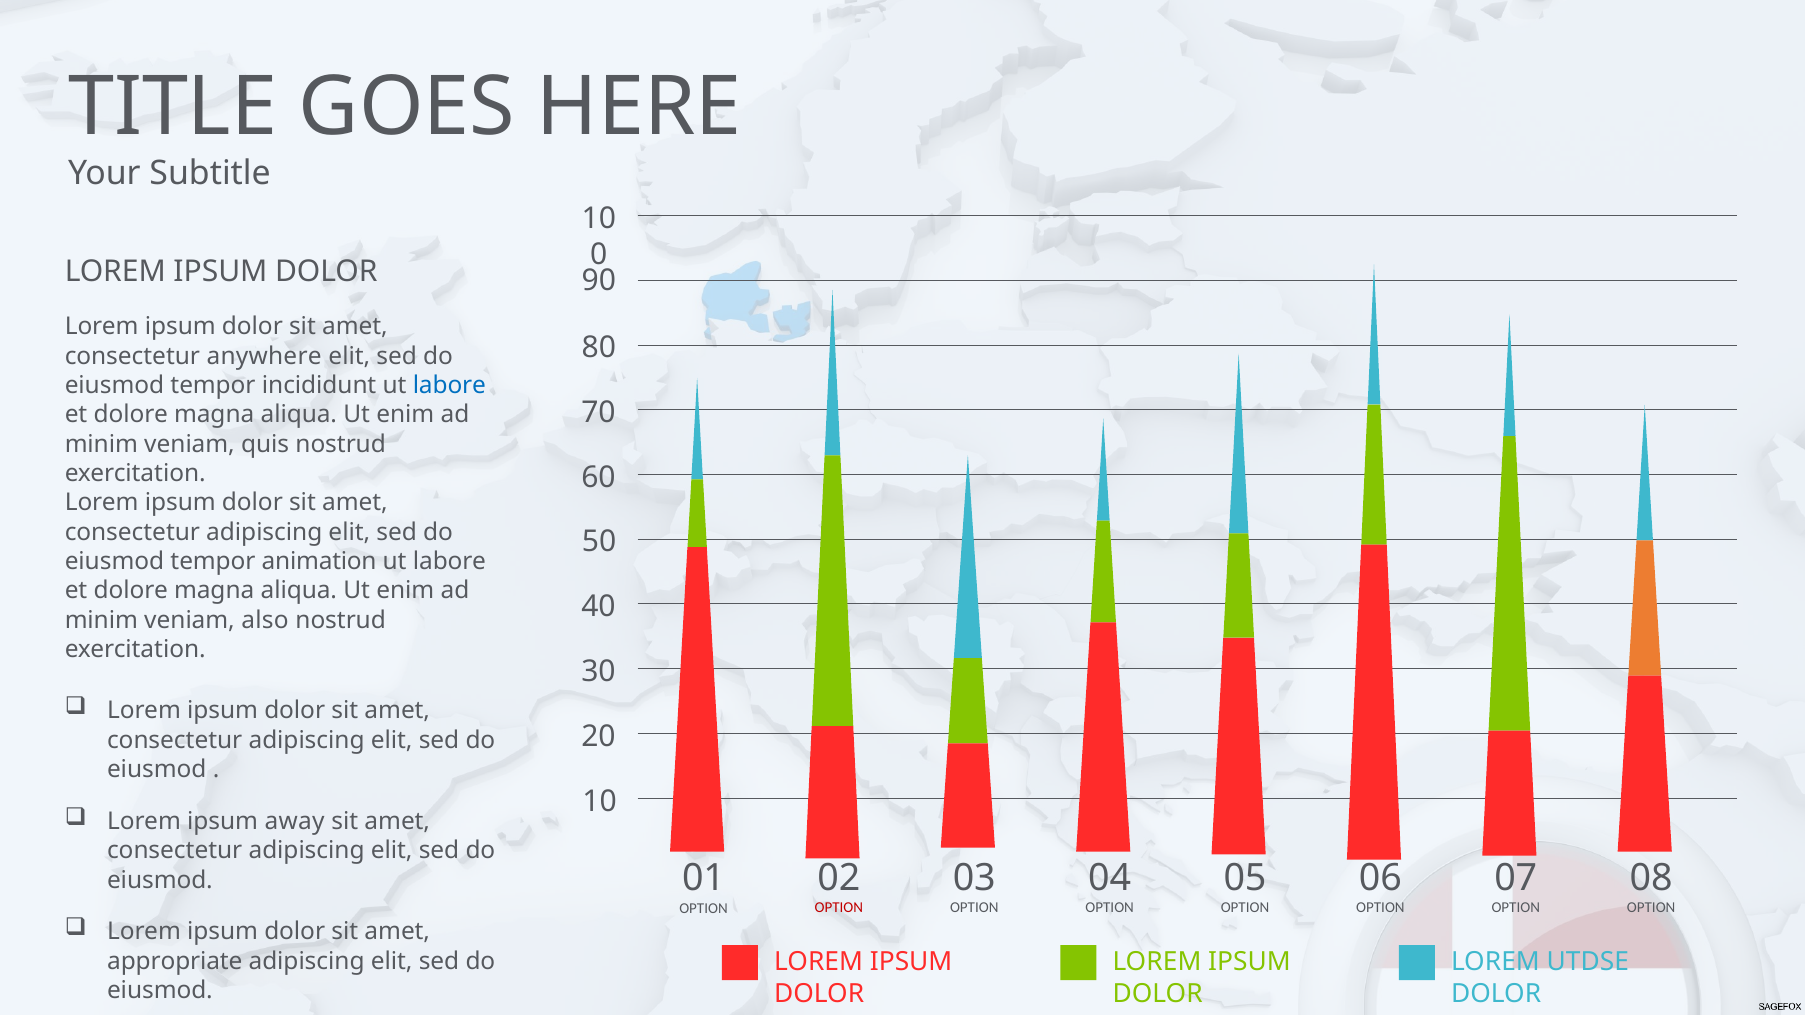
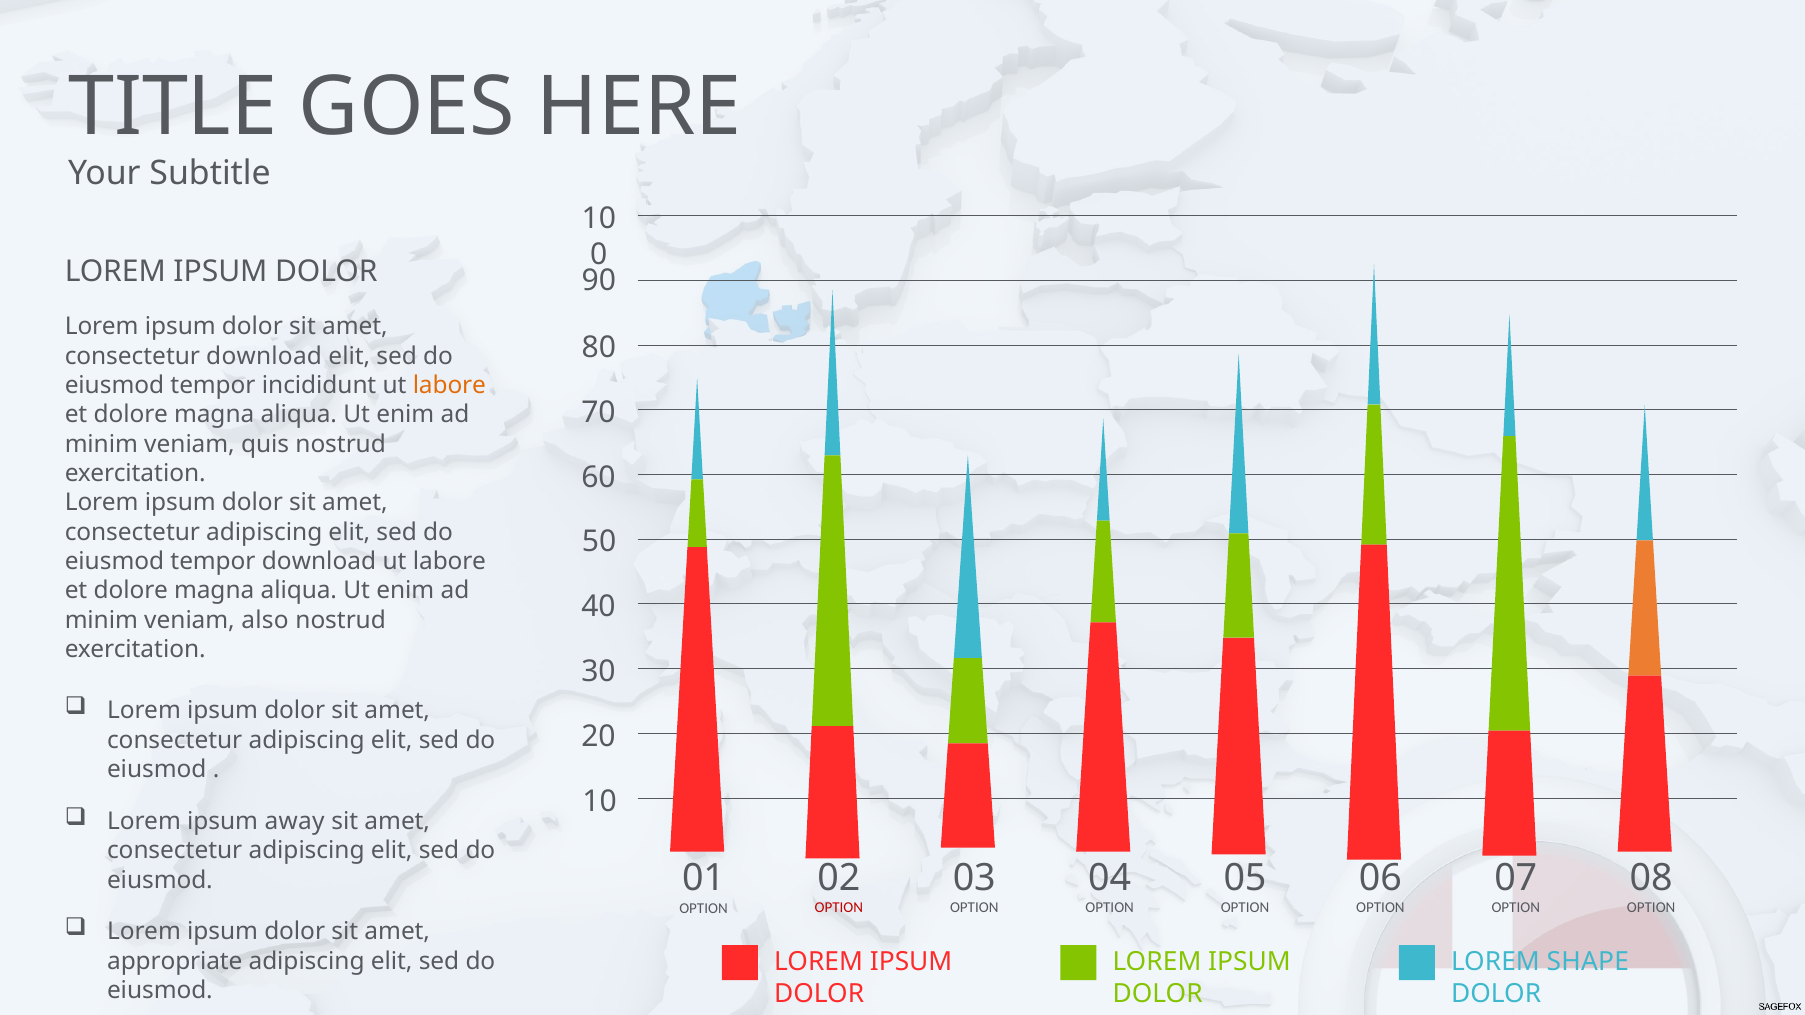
consectetur anywhere: anywhere -> download
labore at (449, 386) colour: blue -> orange
tempor animation: animation -> download
UTDSE: UTDSE -> SHAPE
